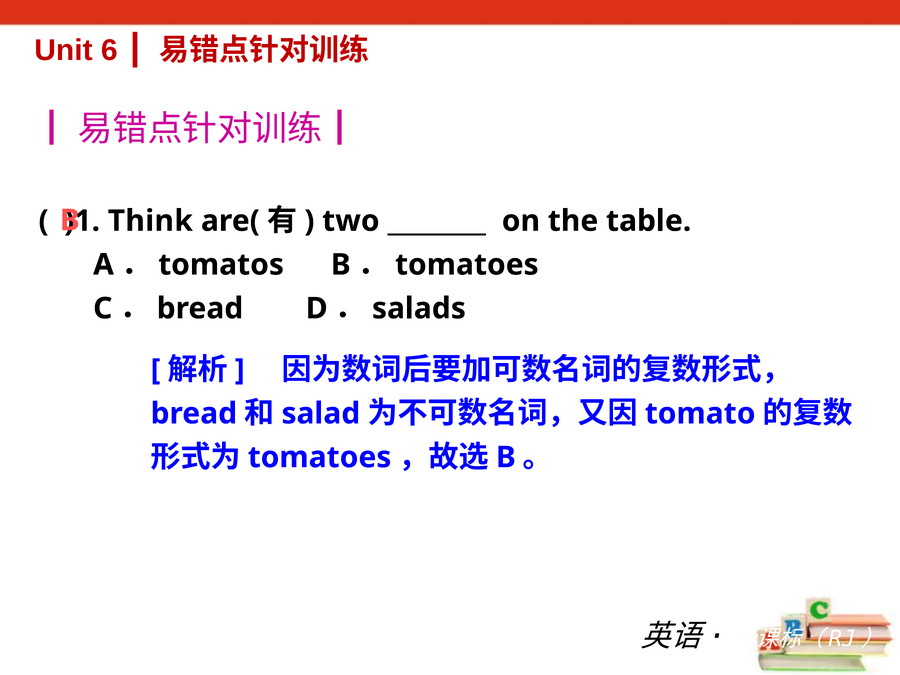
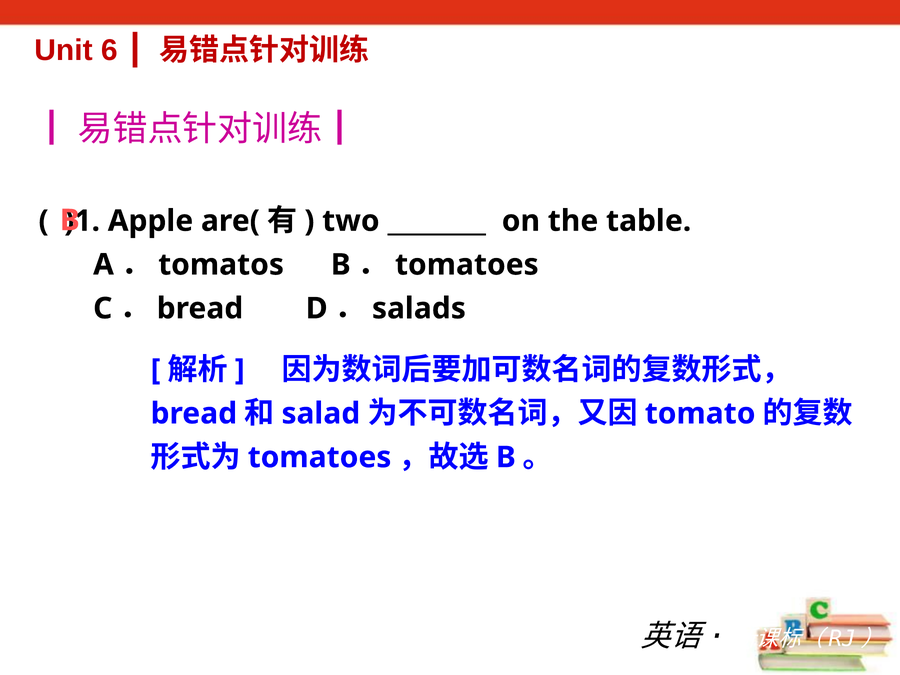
Think: Think -> Apple
